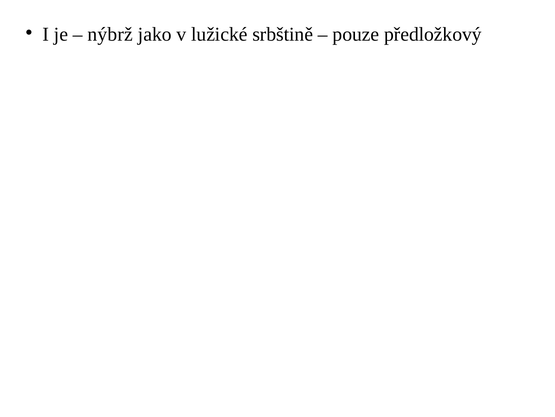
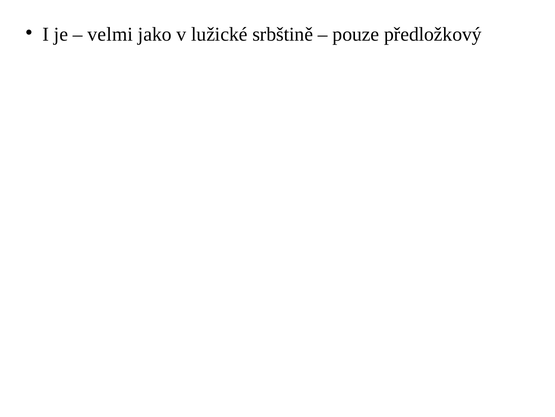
nýbrž: nýbrž -> velmi
